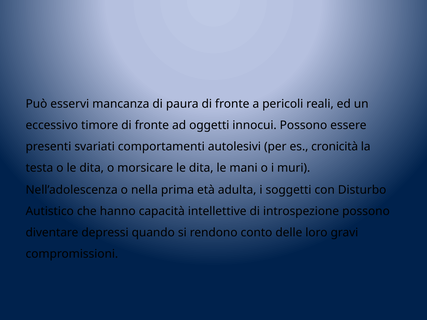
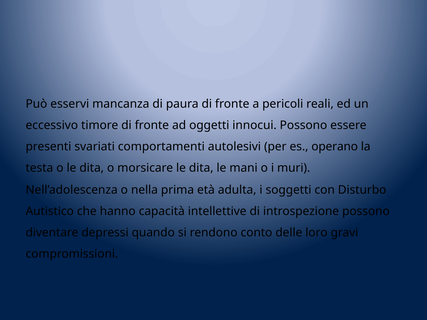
cronicità: cronicità -> operano
